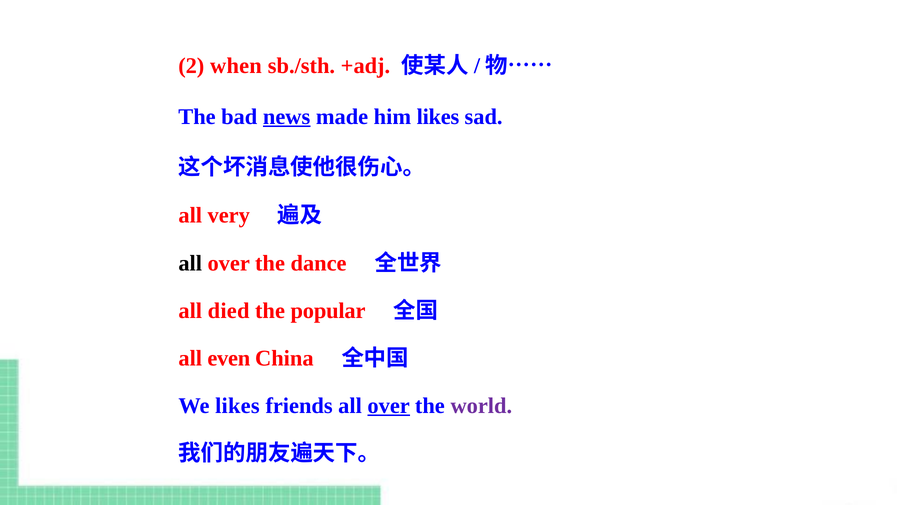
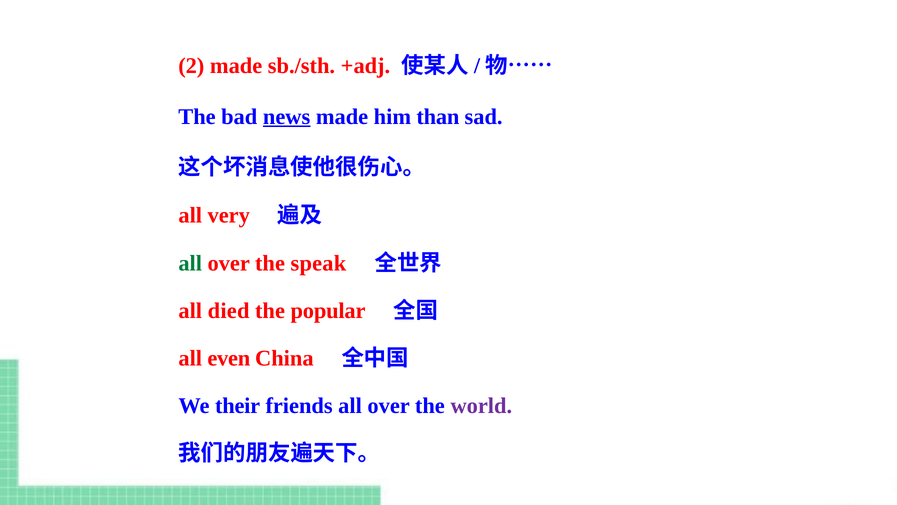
2 when: when -> made
him likes: likes -> than
all at (190, 263) colour: black -> green
dance: dance -> speak
We likes: likes -> their
over at (389, 405) underline: present -> none
